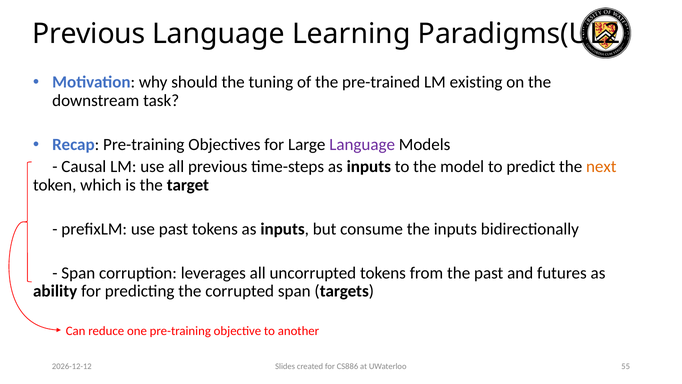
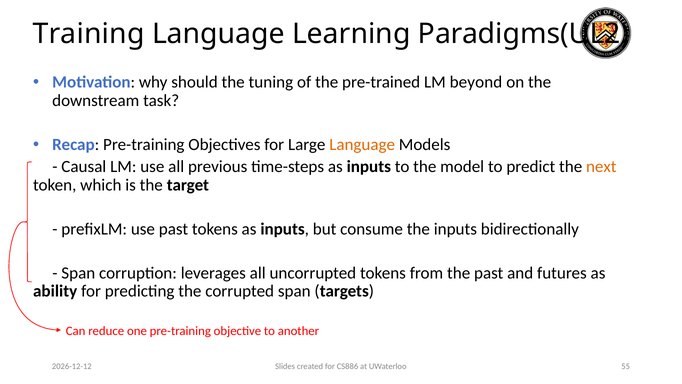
Previous at (89, 34): Previous -> Training
existing: existing -> beyond
Language at (362, 144) colour: purple -> orange
